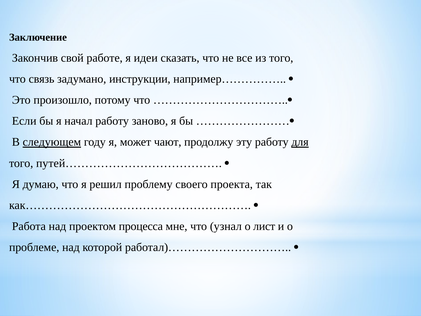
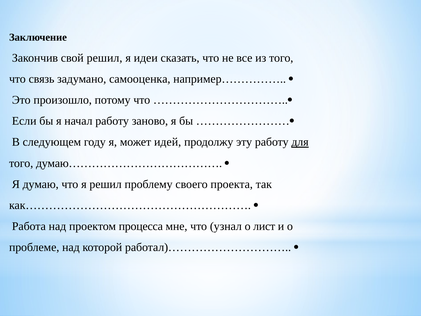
свой работе: работе -> решил
инструкции: инструкции -> самооценка
следующем underline: present -> none
чают: чают -> идей
путей…………………………………: путей………………………………… -> думаю…………………………………
